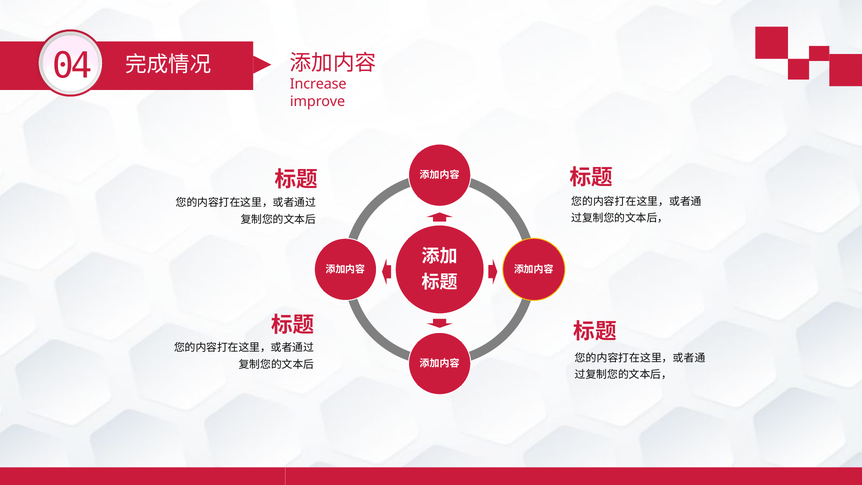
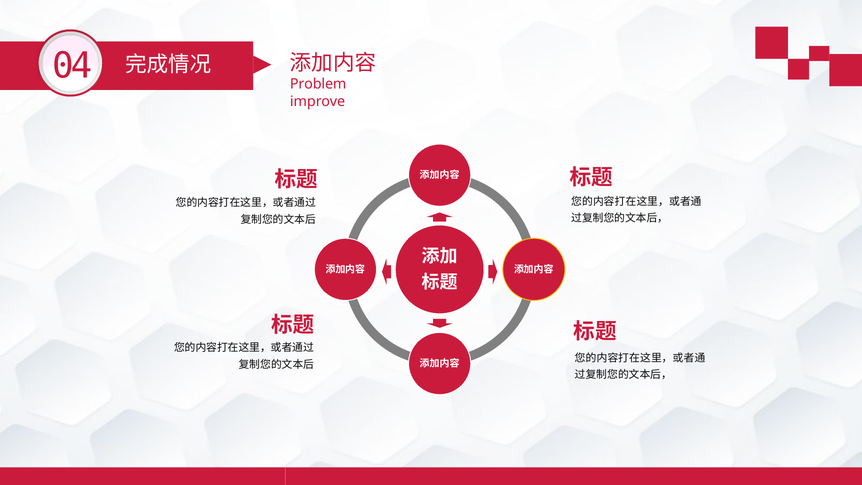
Increase: Increase -> Problem
